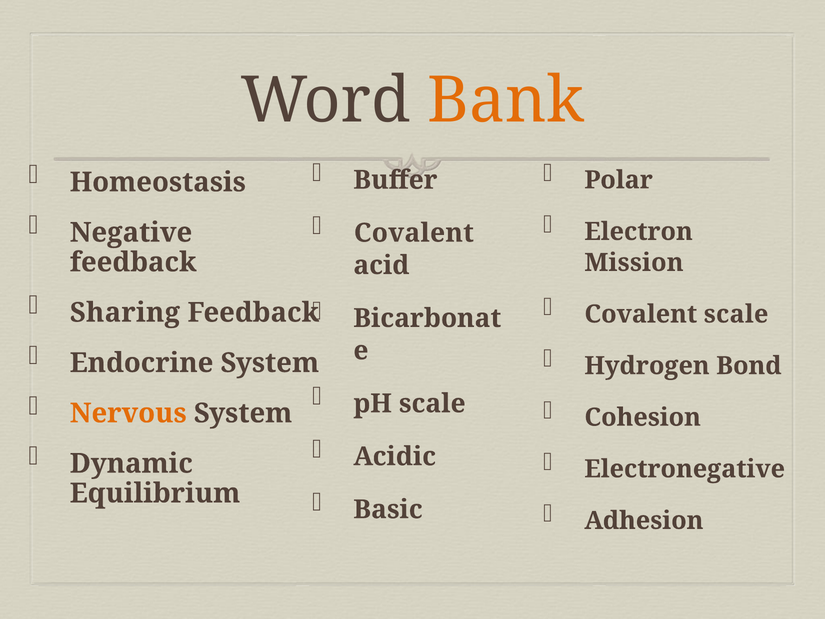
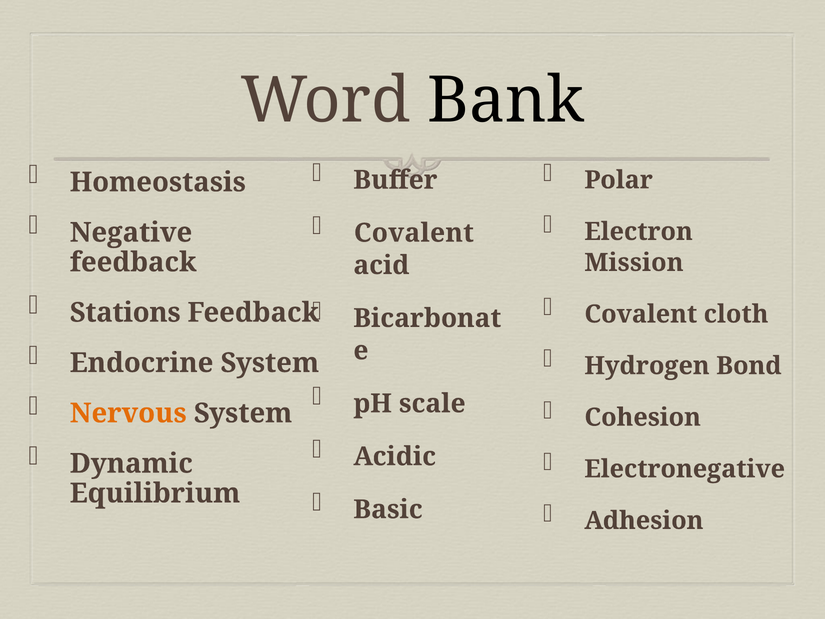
Bank colour: orange -> black
Sharing: Sharing -> Stations
Covalent scale: scale -> cloth
